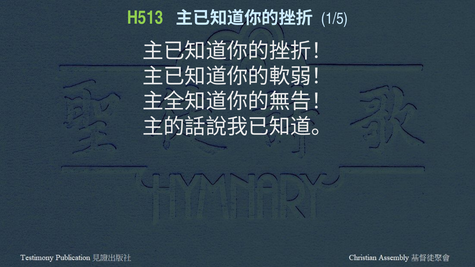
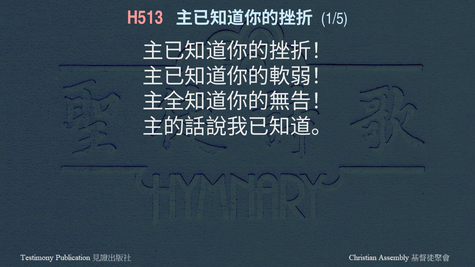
H513 colour: light green -> pink
